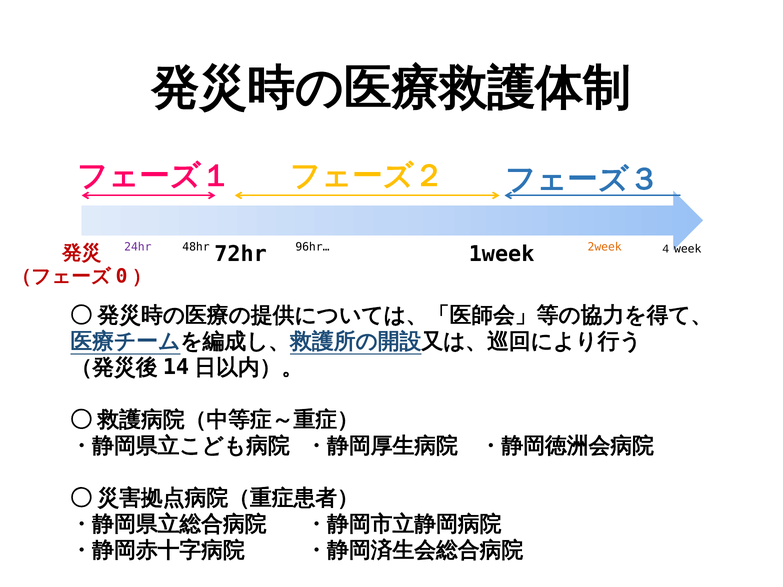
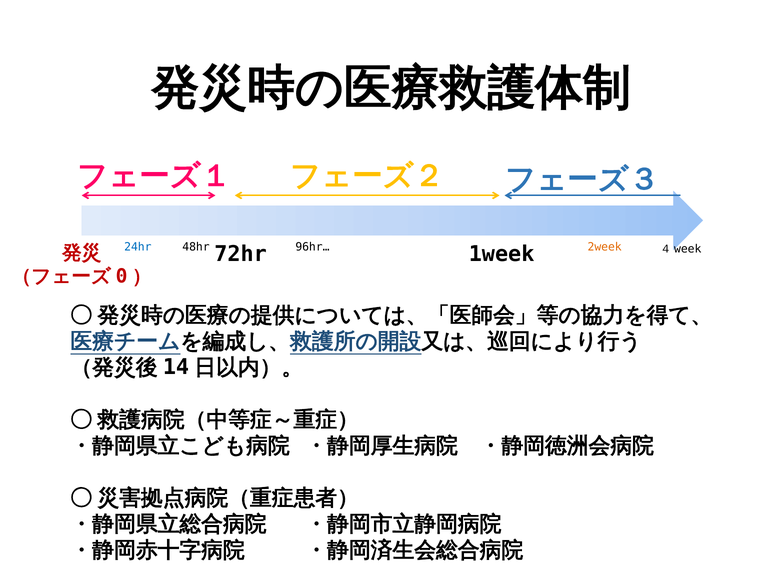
24hr colour: purple -> blue
